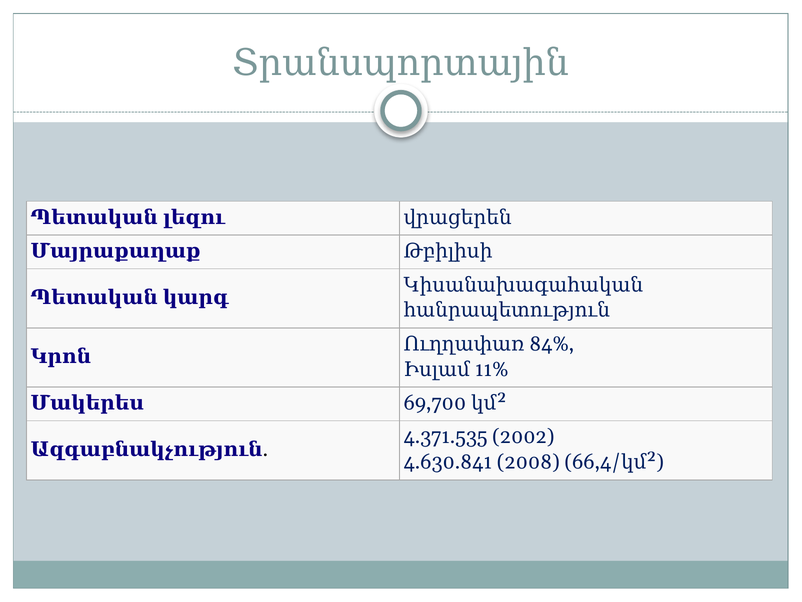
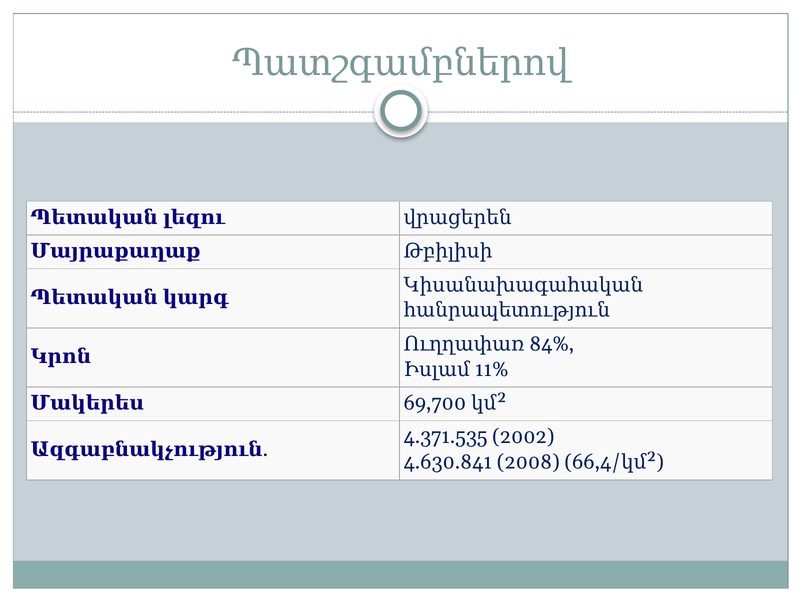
Տրանսպորտային: Տրանսպորտային -> Պատշգամբներով
